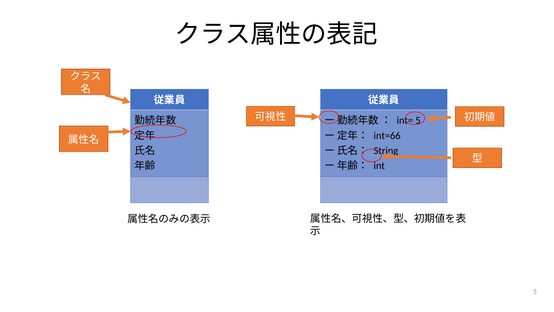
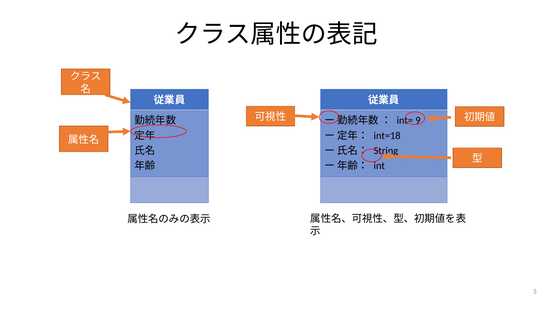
int= 5: 5 -> 9
int=66: int=66 -> int=18
